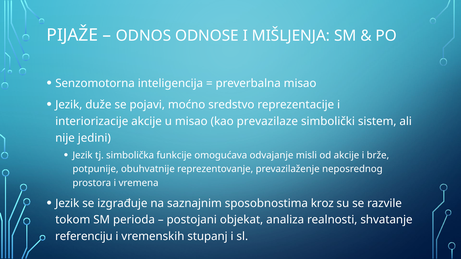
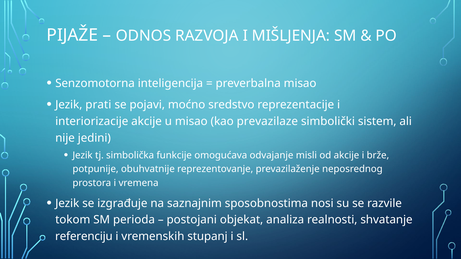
ODNOSE: ODNOSE -> RAZVOJA
duže: duže -> prati
kroz: kroz -> nosi
